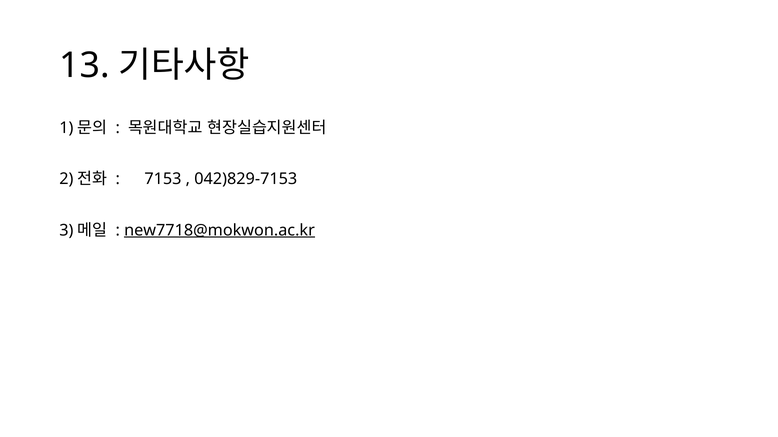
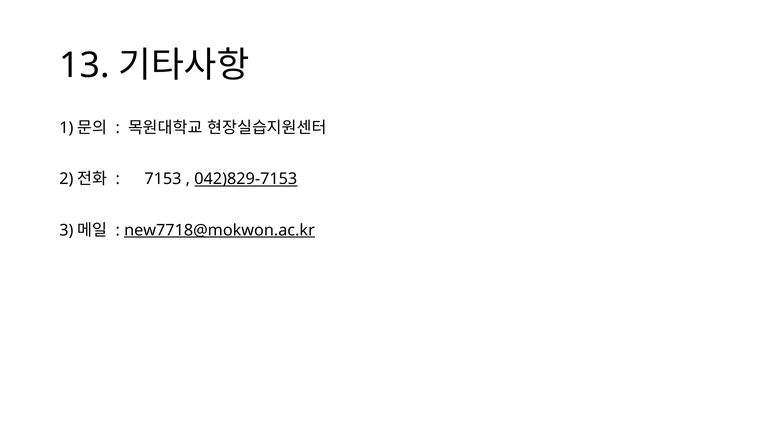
042)829-7153 underline: none -> present
